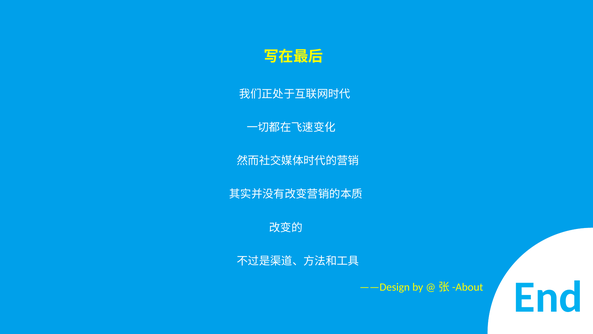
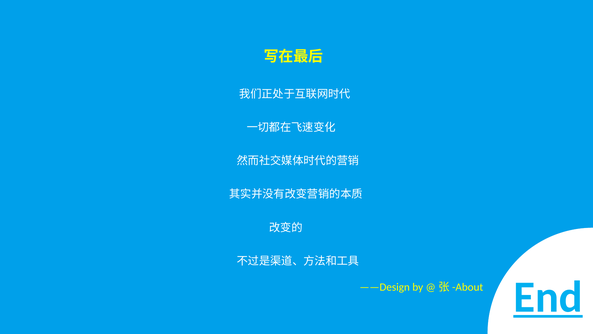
End underline: none -> present
